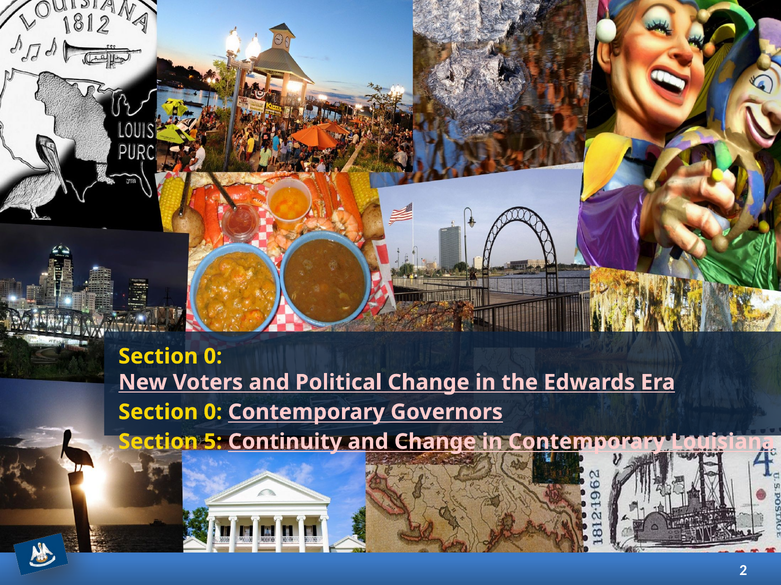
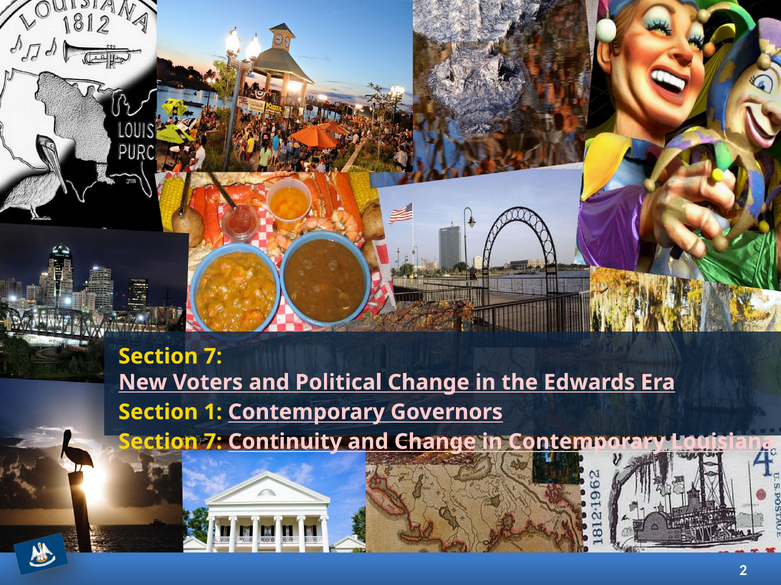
0 at (213, 357): 0 -> 7
0 at (213, 413): 0 -> 1
5 at (213, 442): 5 -> 7
